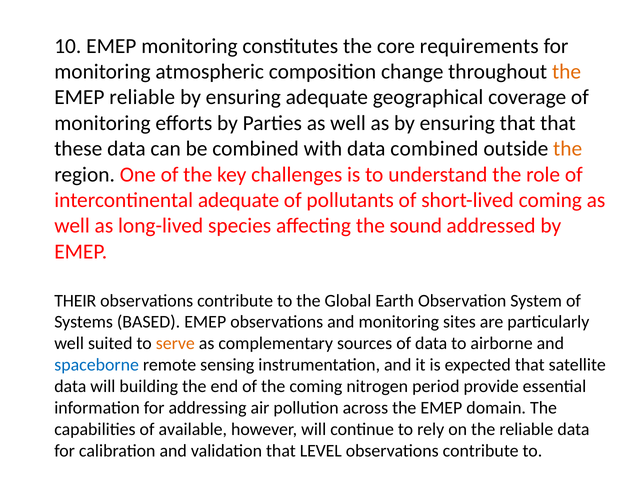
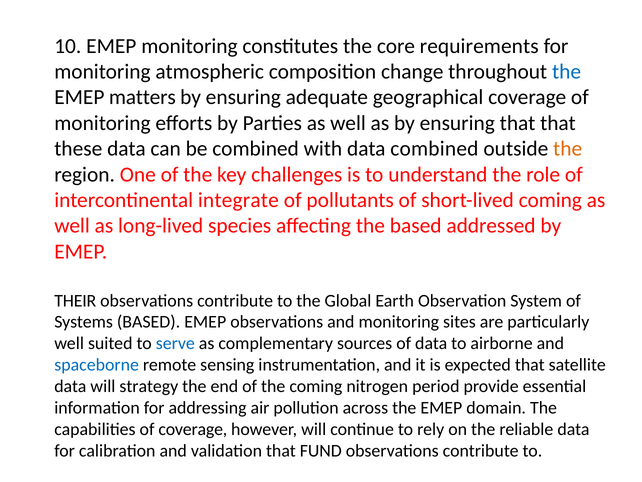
the at (567, 72) colour: orange -> blue
EMEP reliable: reliable -> matters
intercontinental adequate: adequate -> integrate
the sound: sound -> based
serve colour: orange -> blue
building: building -> strategy
of available: available -> coverage
LEVEL: LEVEL -> FUND
